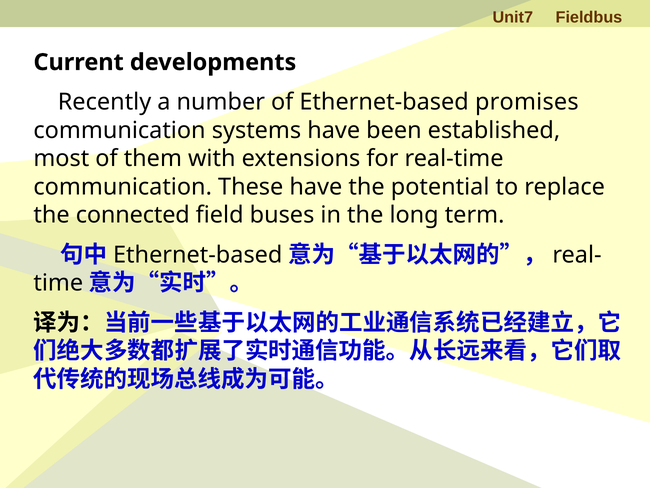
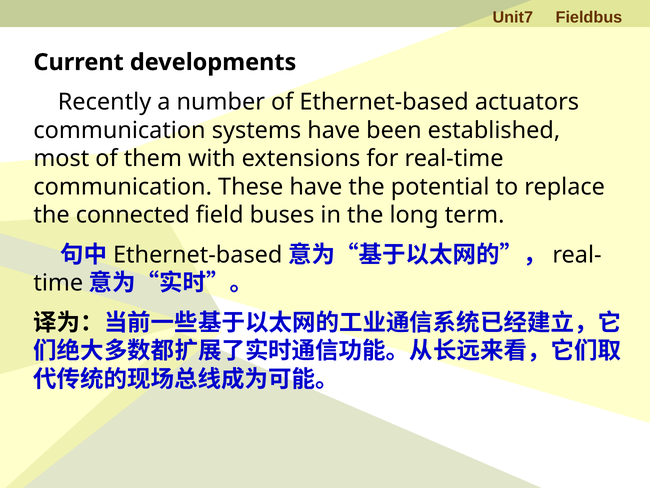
promises: promises -> actuators
